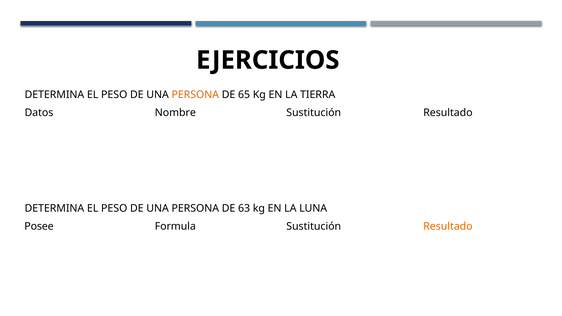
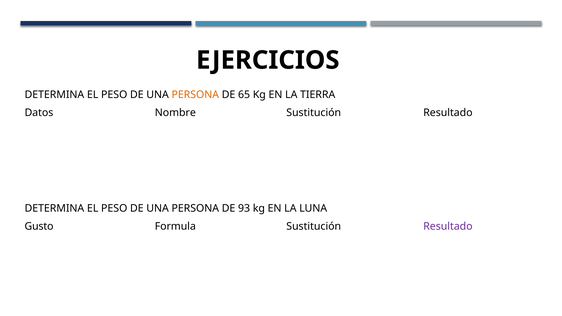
63: 63 -> 93
Posee: Posee -> Gusto
Resultado at (448, 227) colour: orange -> purple
